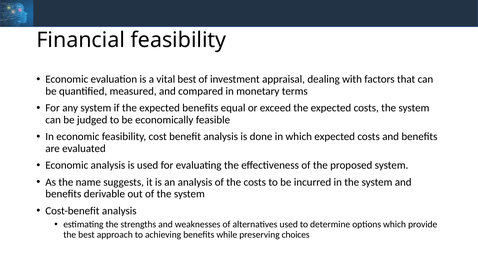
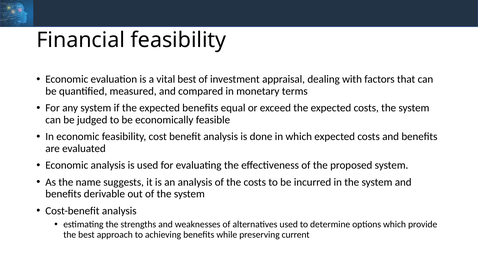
choices: choices -> current
